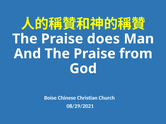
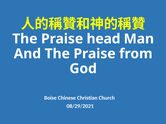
does: does -> head
